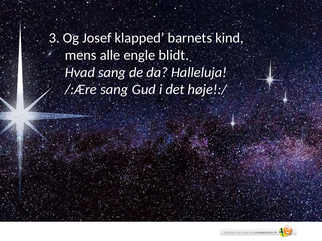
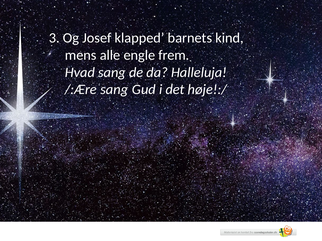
blidt: blidt -> frem
